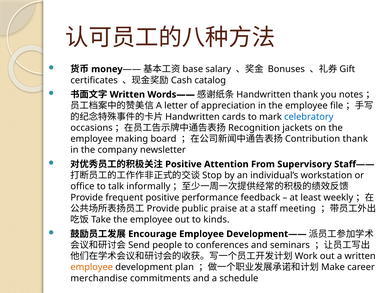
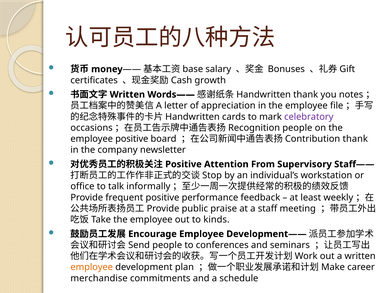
catalog: catalog -> growth
celebratory colour: blue -> purple
jackets at (297, 128): jackets -> people
employee making: making -> positive
